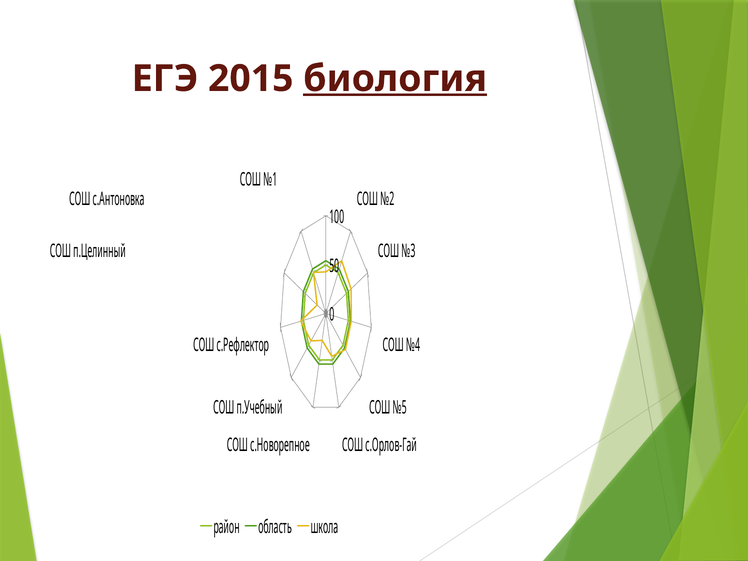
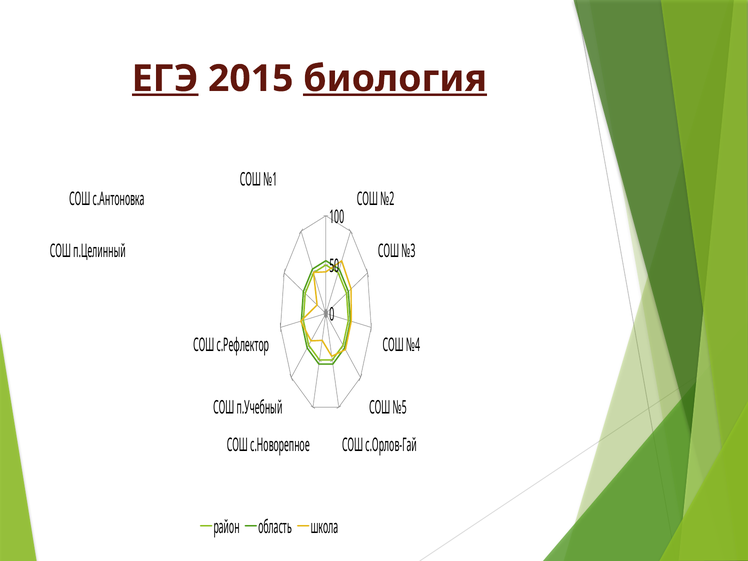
ЕГЭ underline: none -> present
